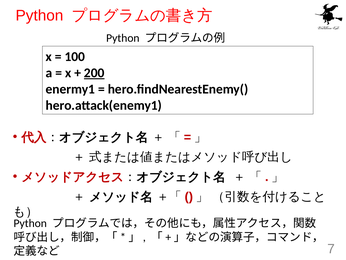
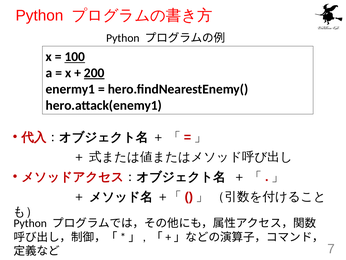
100 underline: none -> present
